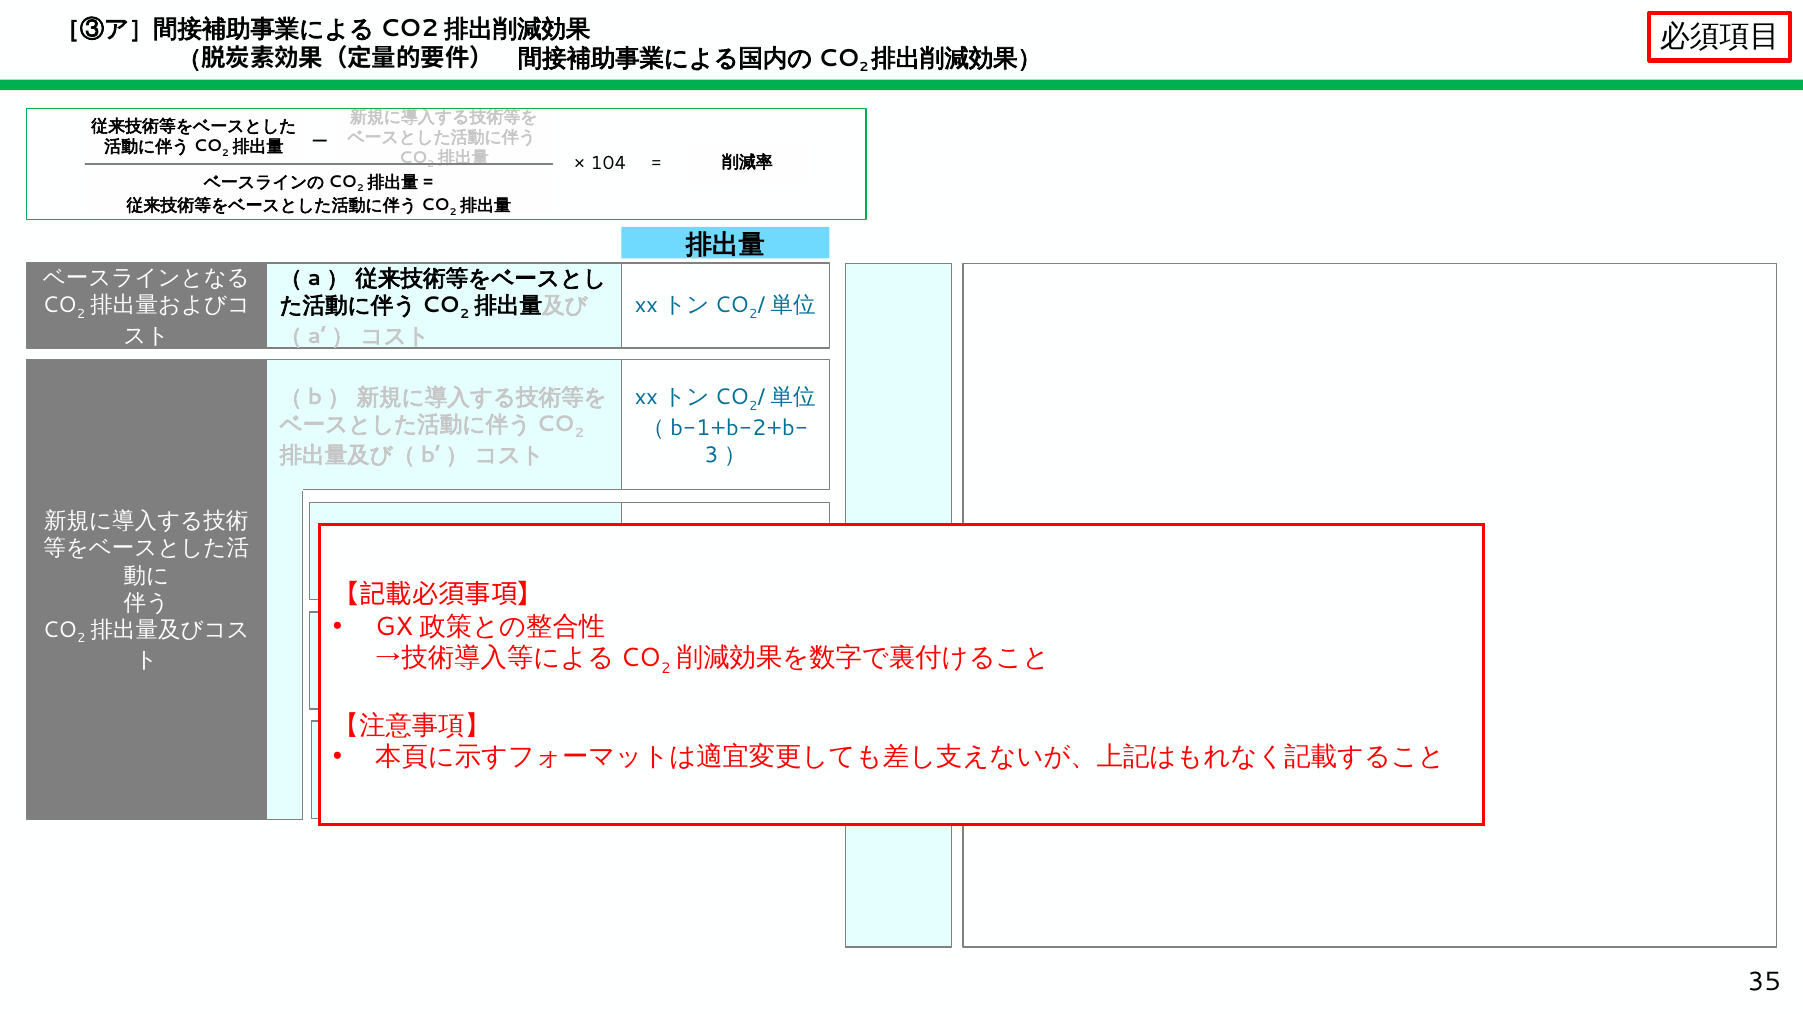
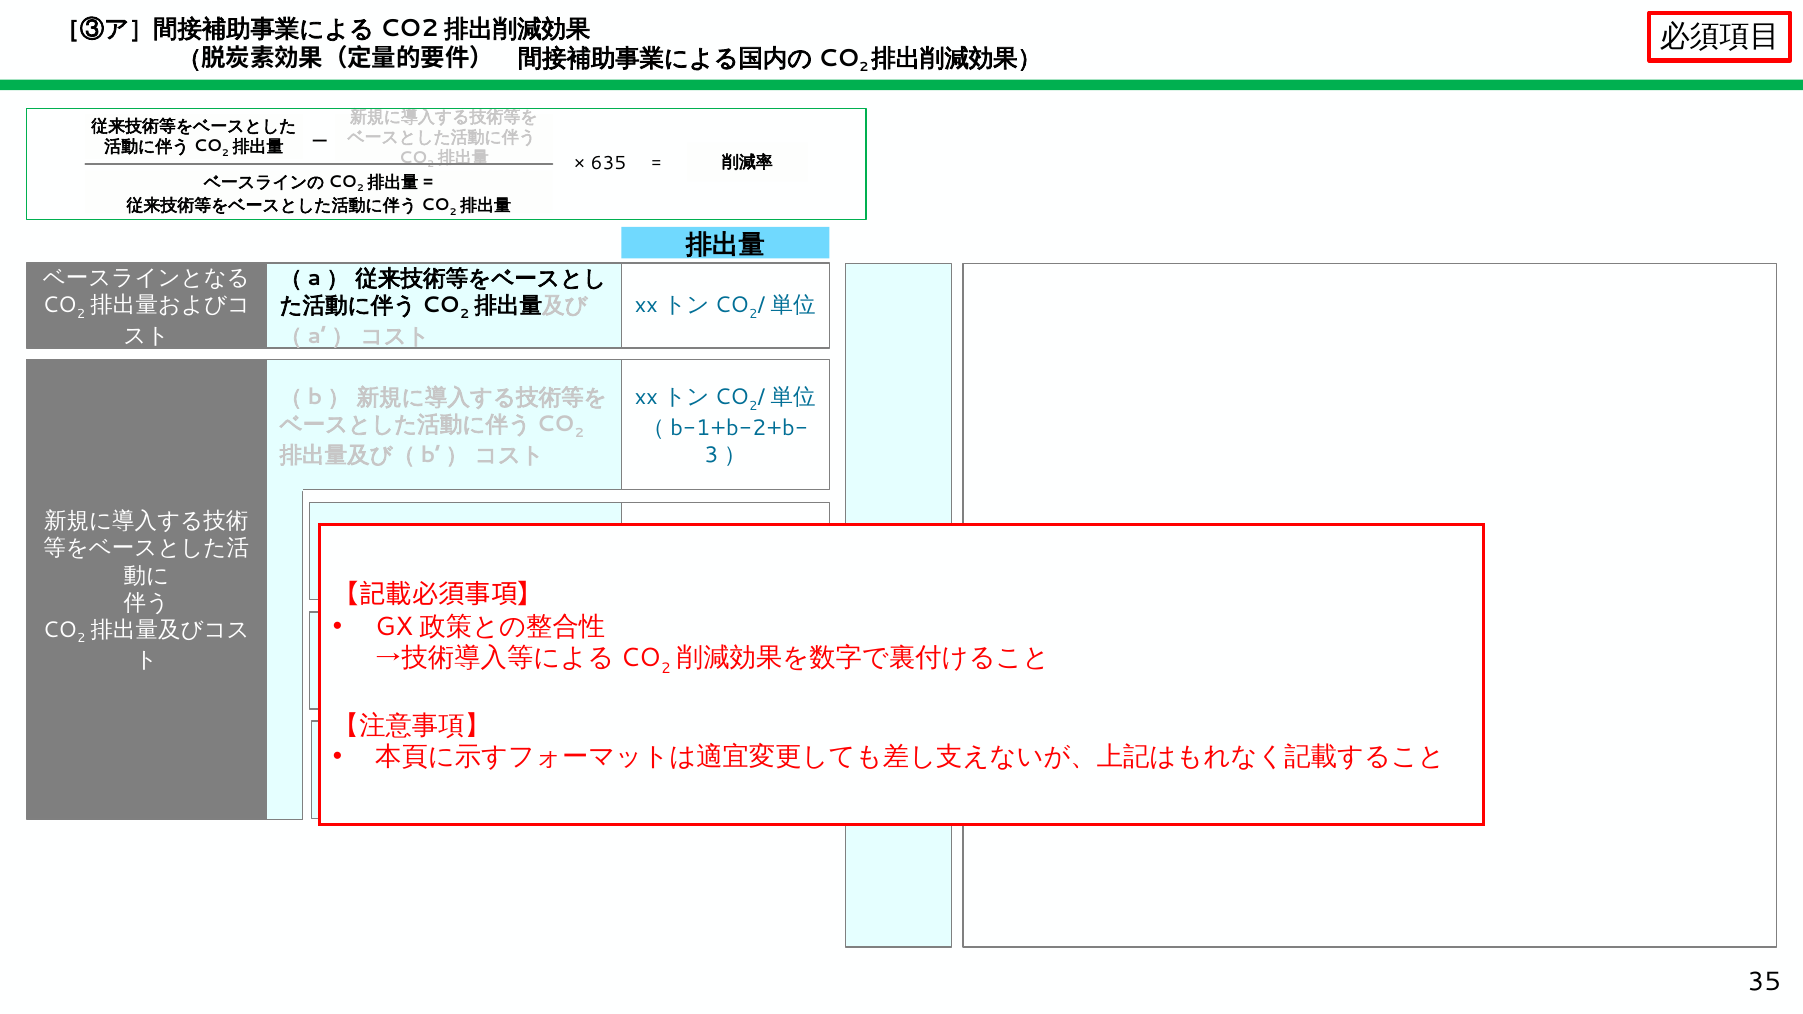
104: 104 -> 635
